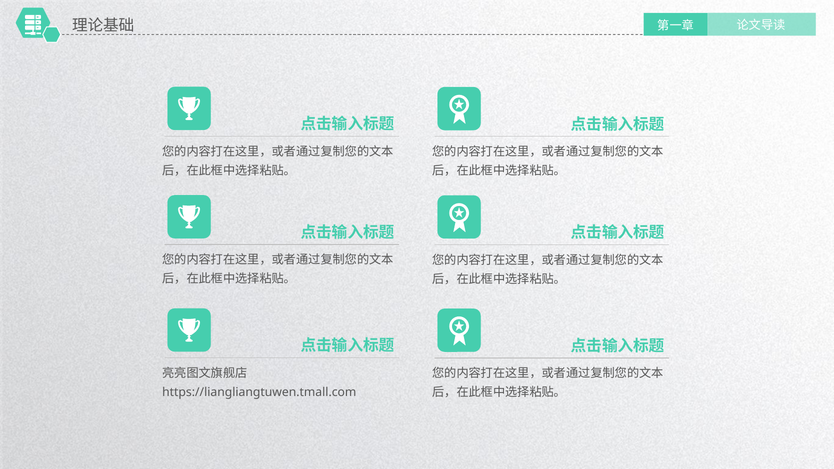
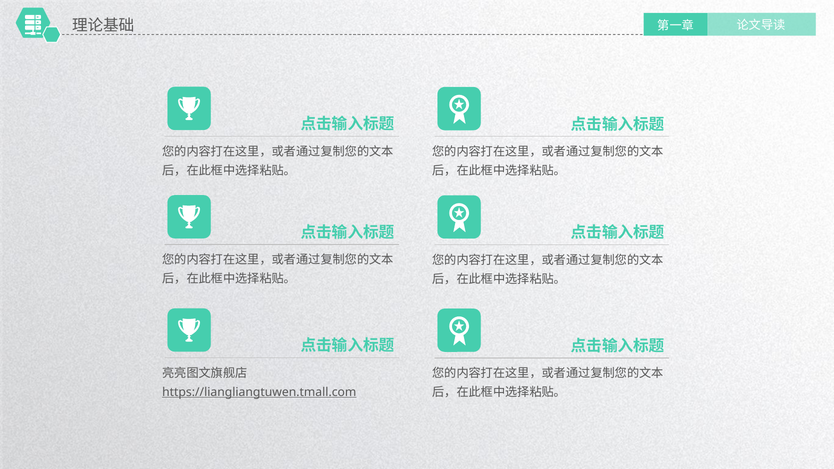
https://liangliangtuwen.tmall.com underline: none -> present
